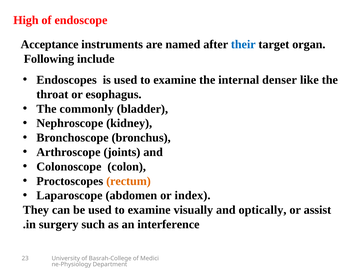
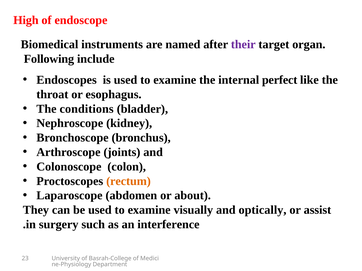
Acceptance: Acceptance -> Biomedical
their colour: blue -> purple
denser: denser -> perfect
commonly: commonly -> conditions
index: index -> about
